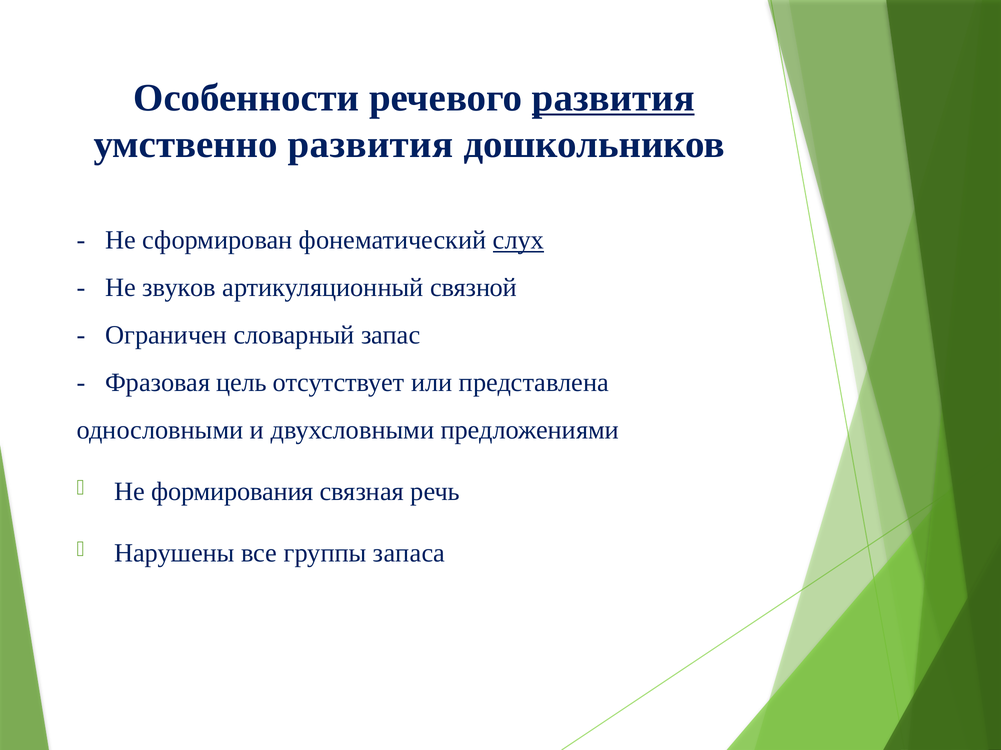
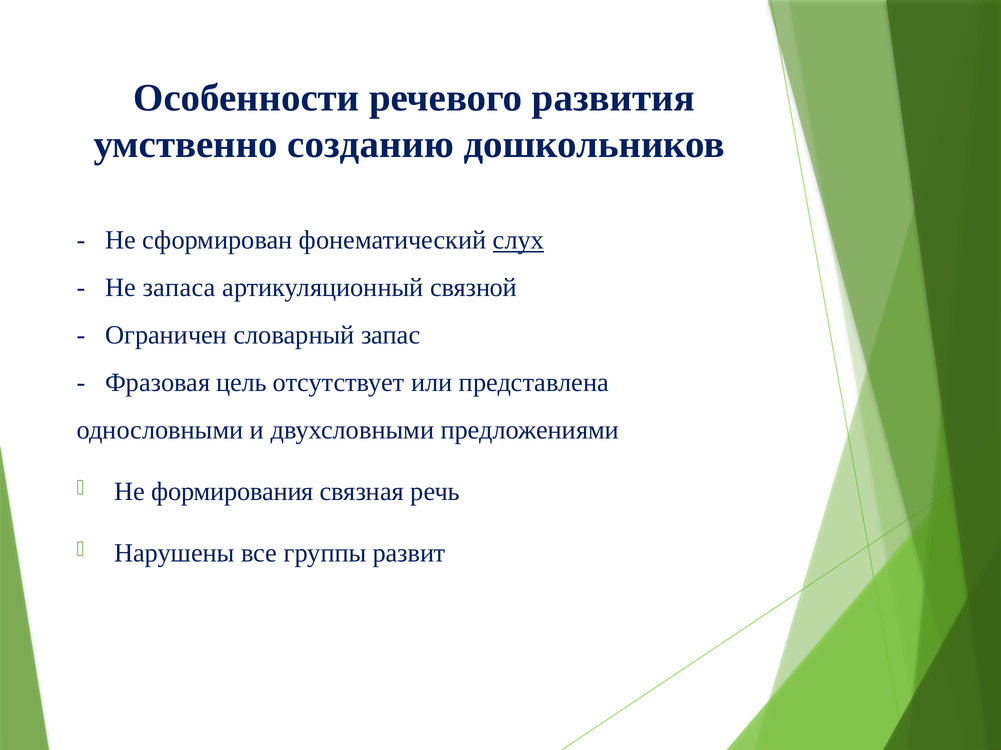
развития at (613, 98) underline: present -> none
умственно развития: развития -> созданию
звуков: звуков -> запаса
запаса: запаса -> развит
